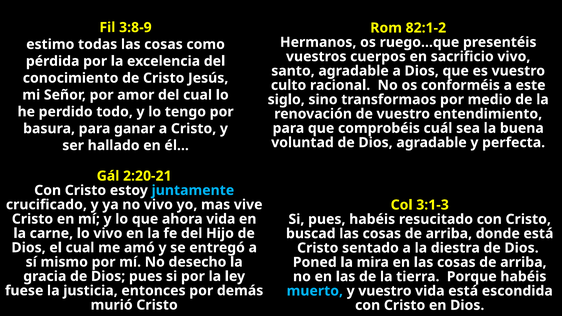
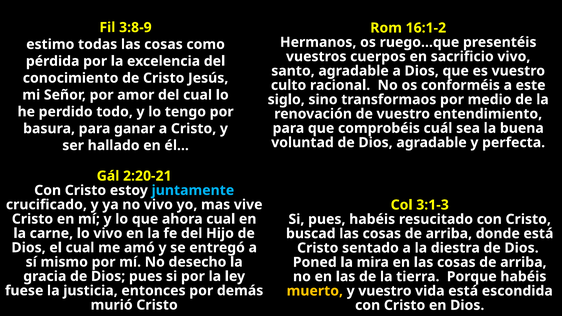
82:1-2: 82:1-2 -> 16:1-2
ahora vida: vida -> cual
muerto colour: light blue -> yellow
